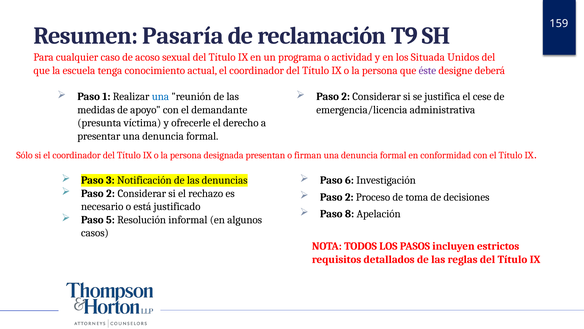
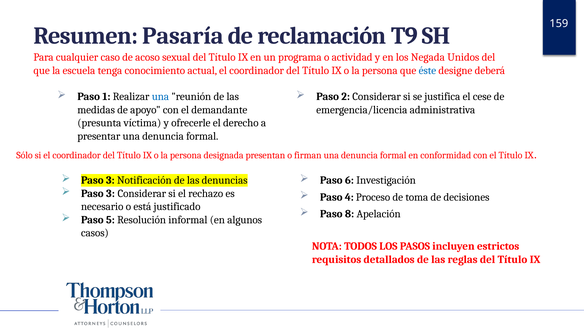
Situada: Situada -> Negada
éste colour: purple -> blue
2 at (111, 193): 2 -> 3
2 at (349, 197): 2 -> 4
